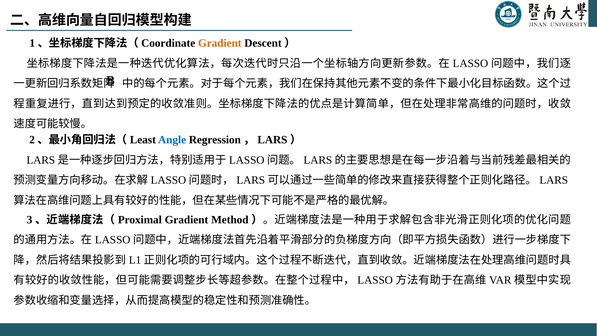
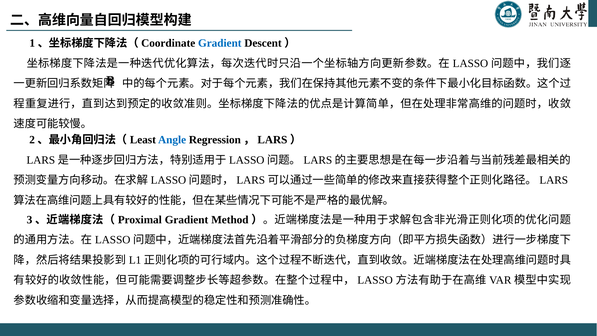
Gradient at (220, 43) colour: orange -> blue
